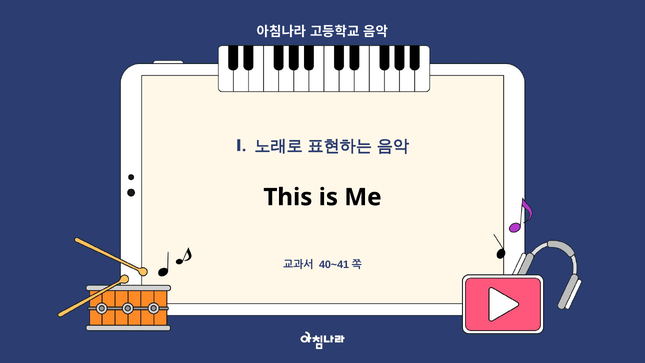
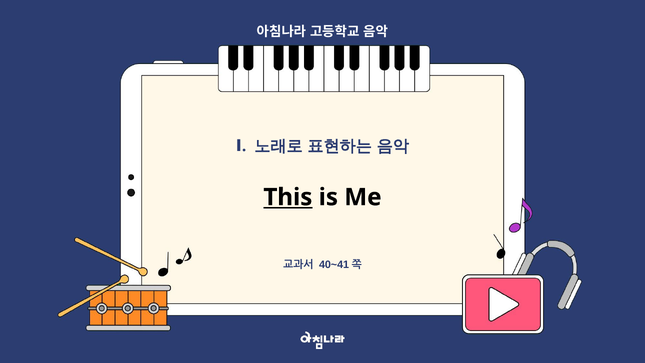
This underline: none -> present
